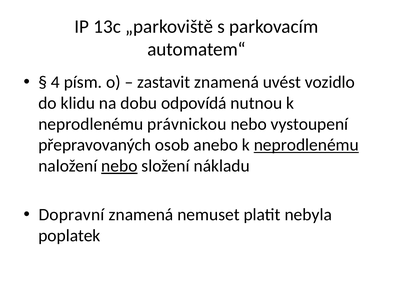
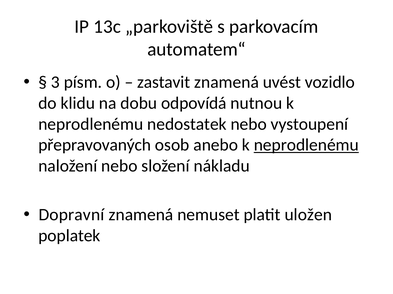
4: 4 -> 3
právnickou: právnickou -> nedostatek
nebo at (119, 166) underline: present -> none
nebyla: nebyla -> uložen
